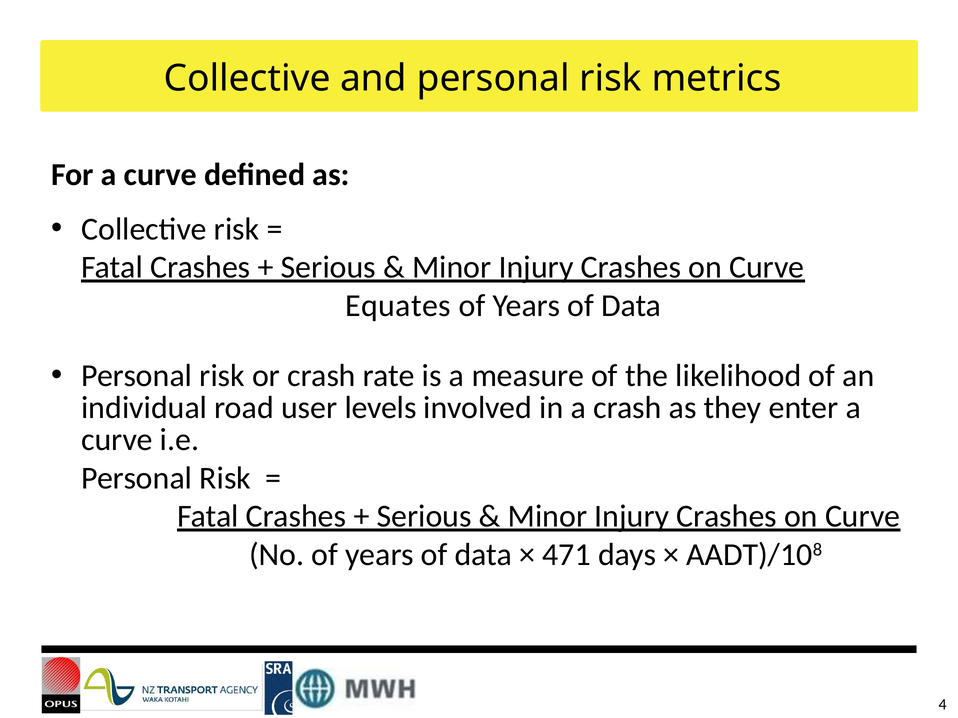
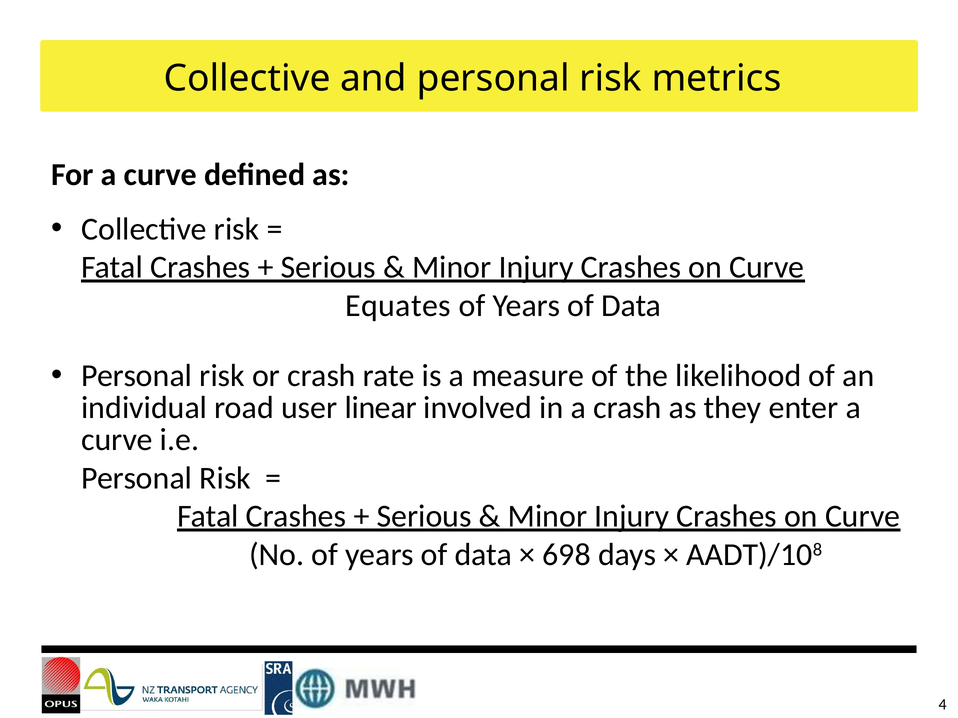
levels: levels -> linear
471: 471 -> 698
